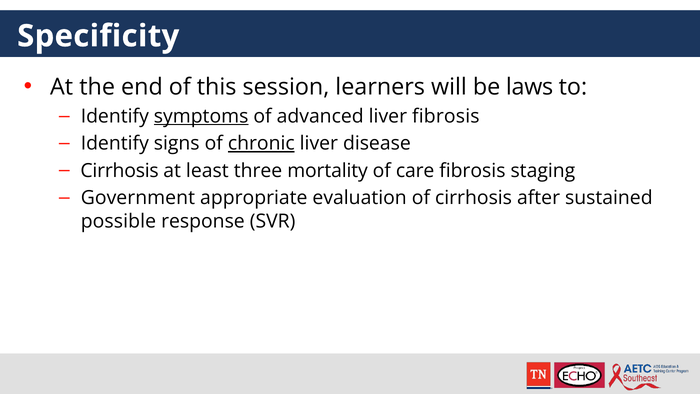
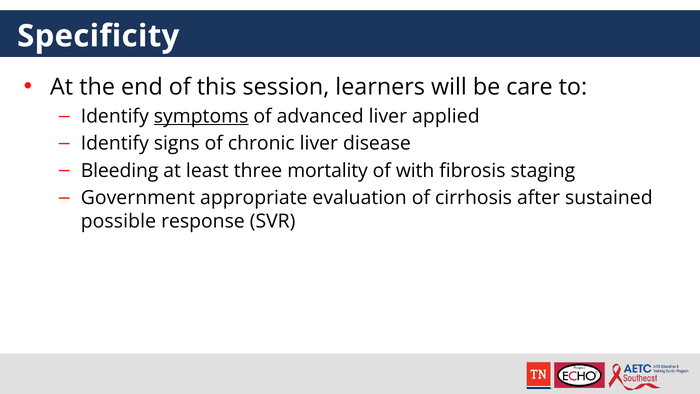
laws: laws -> care
liver fibrosis: fibrosis -> applied
chronic underline: present -> none
Cirrhosis at (120, 170): Cirrhosis -> Bleeding
care: care -> with
